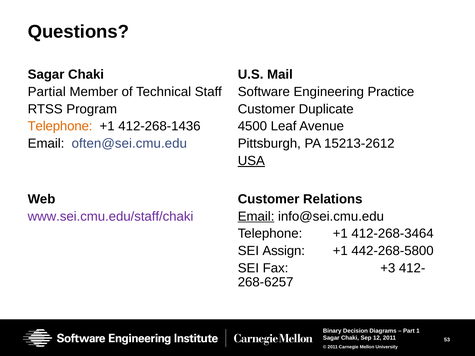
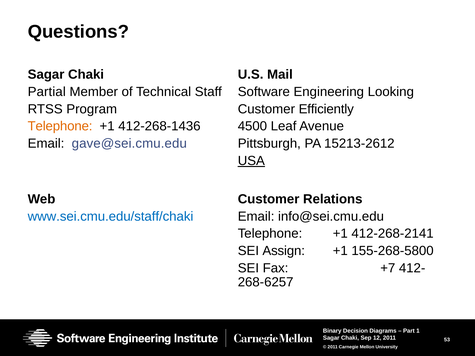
Practice: Practice -> Looking
Duplicate: Duplicate -> Efficiently
often@sei.cmu.edu: often@sei.cmu.edu -> gave@sei.cmu.edu
www.sei.cmu.edu/staff/chaki colour: purple -> blue
Email at (256, 216) underline: present -> none
412-268-3464: 412-268-3464 -> 412-268-2141
442-268-5800: 442-268-5800 -> 155-268-5800
+3: +3 -> +7
